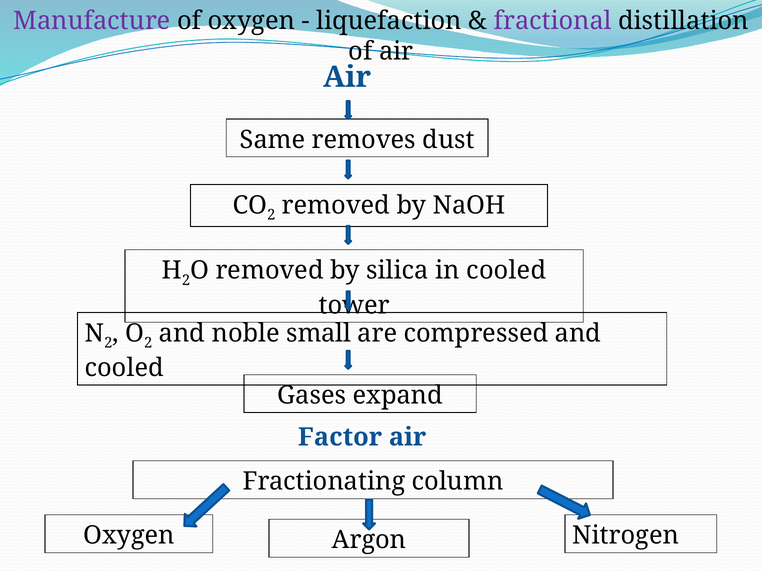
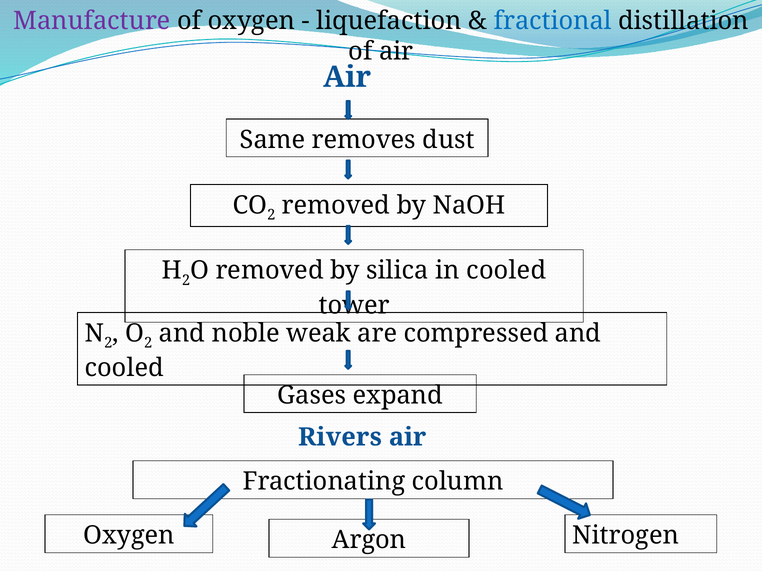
fractional colour: purple -> blue
small: small -> weak
Factor: Factor -> Rivers
